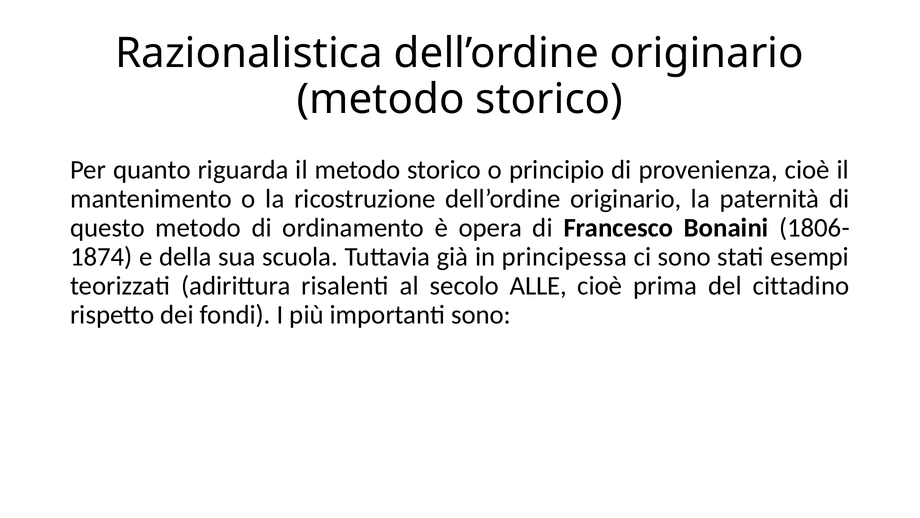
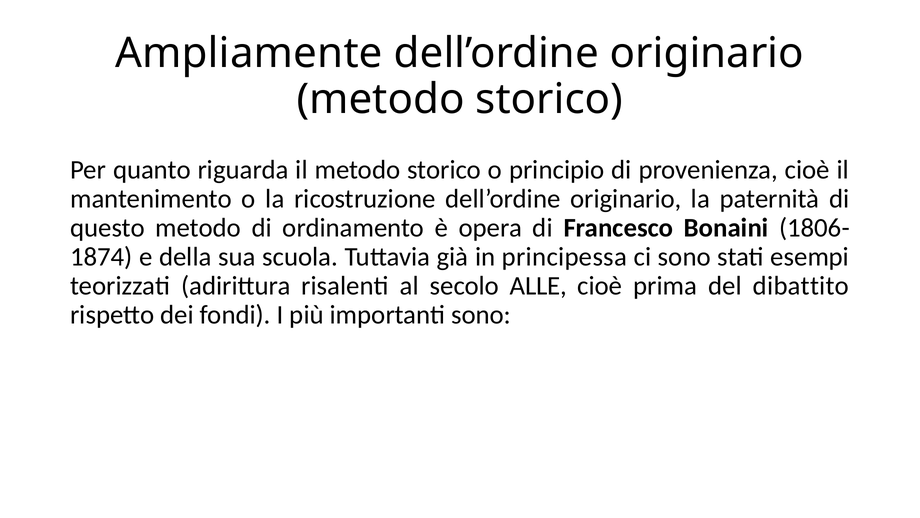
Razionalistica: Razionalistica -> Ampliamente
cittadino: cittadino -> dibattito
